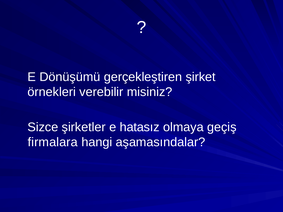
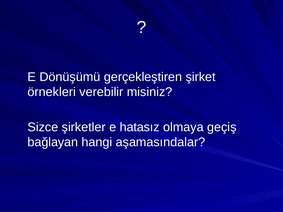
firmalara: firmalara -> bağlayan
